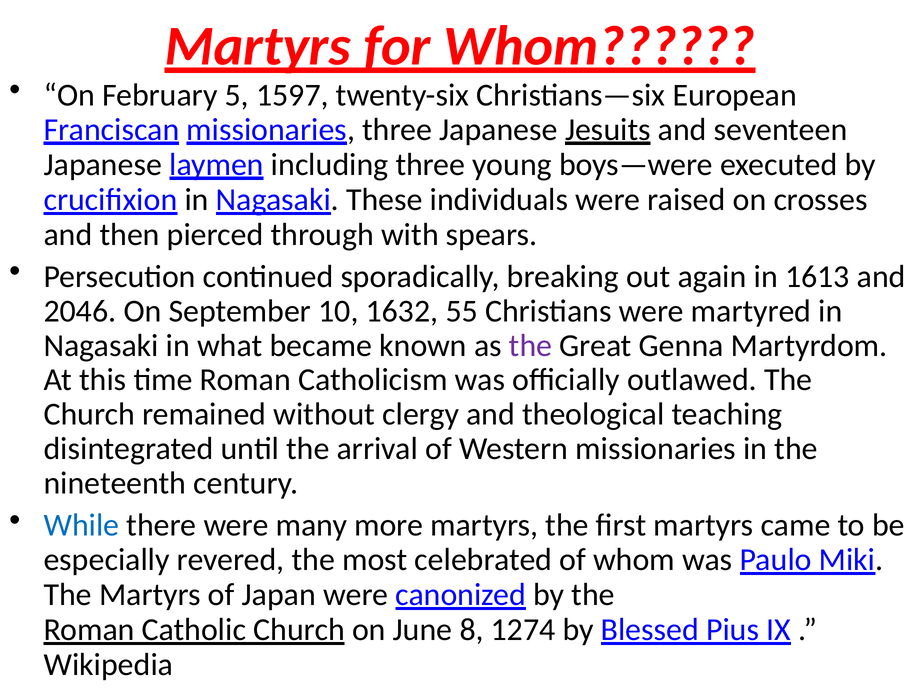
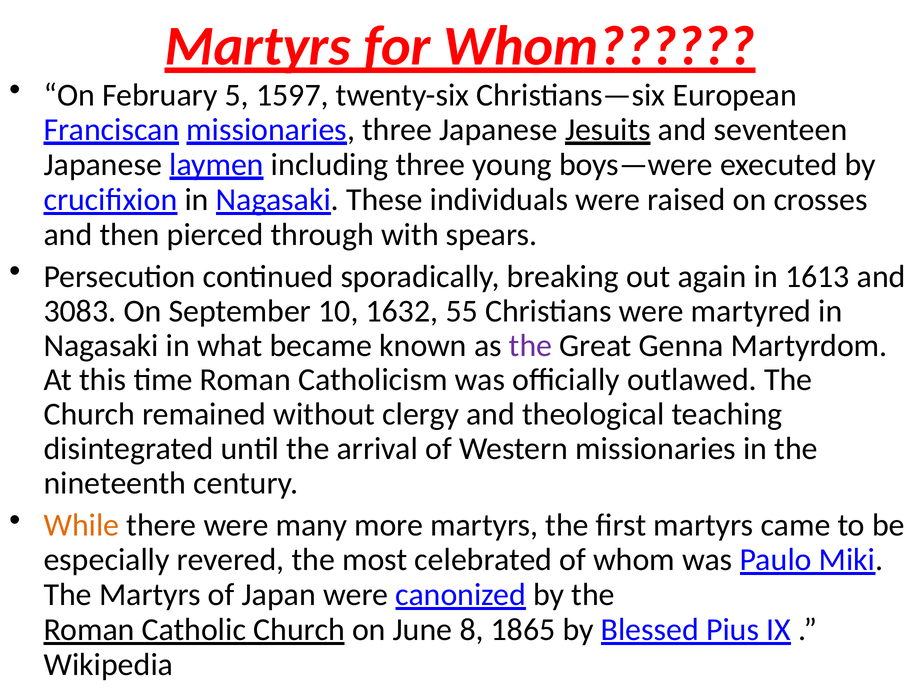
2046: 2046 -> 3083
While colour: blue -> orange
1274: 1274 -> 1865
